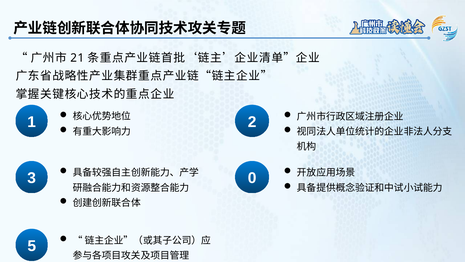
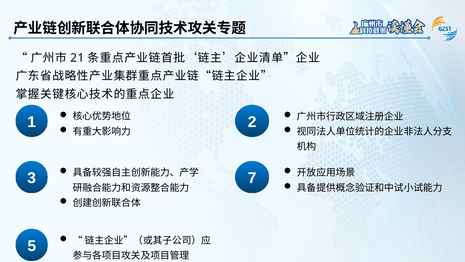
0: 0 -> 7
